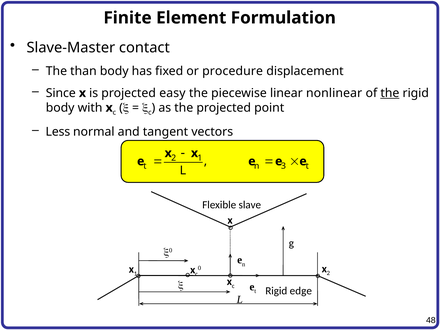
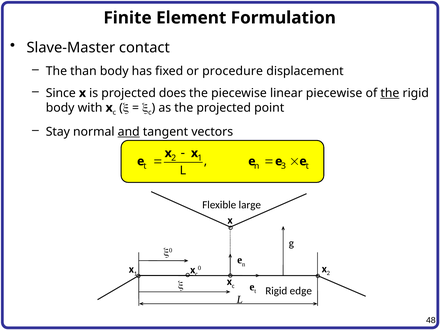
easy: easy -> does
linear nonlinear: nonlinear -> piecewise
Less: Less -> Stay
and underline: none -> present
slave: slave -> large
